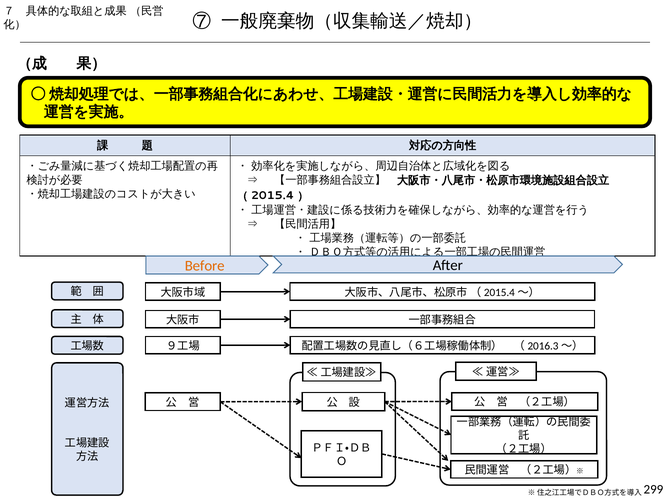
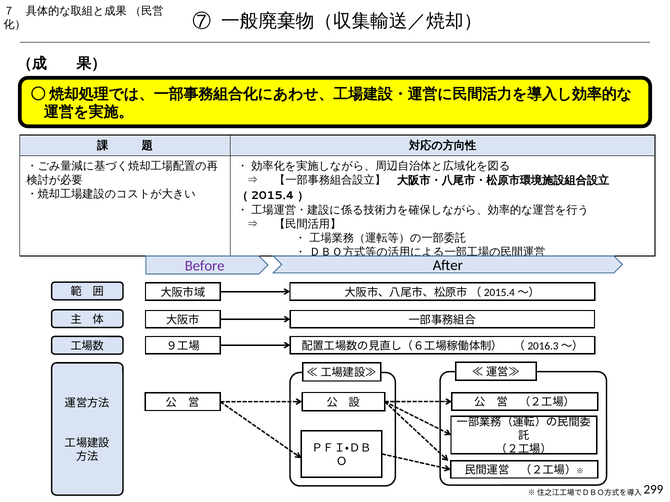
Before colour: orange -> purple
